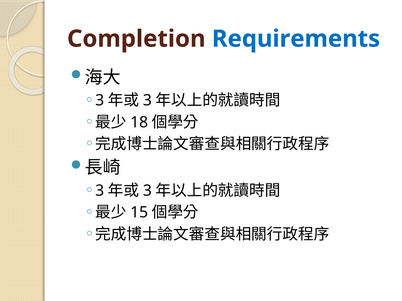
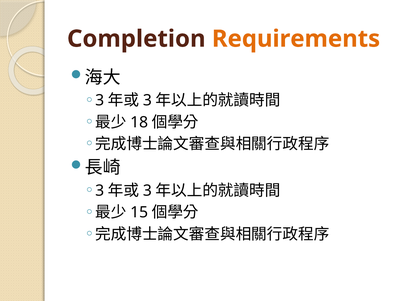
Requirements colour: blue -> orange
